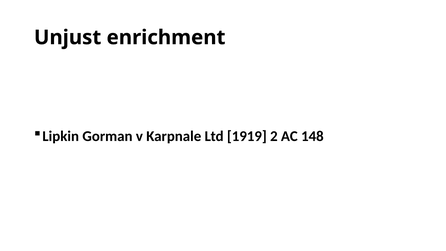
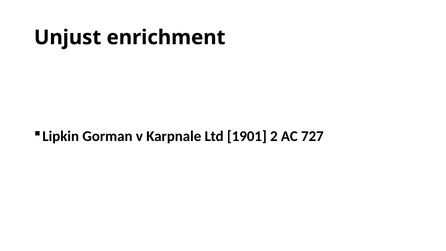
1919: 1919 -> 1901
148: 148 -> 727
